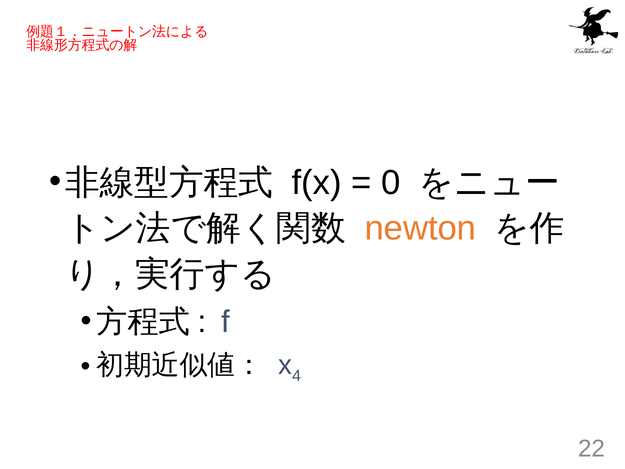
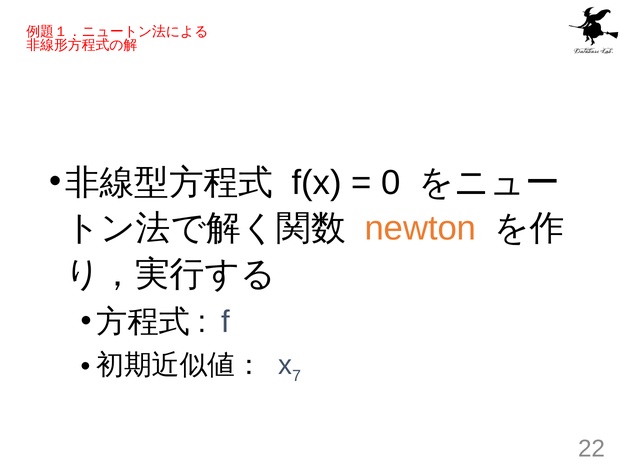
4: 4 -> 7
